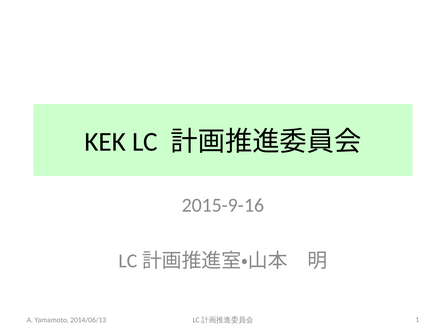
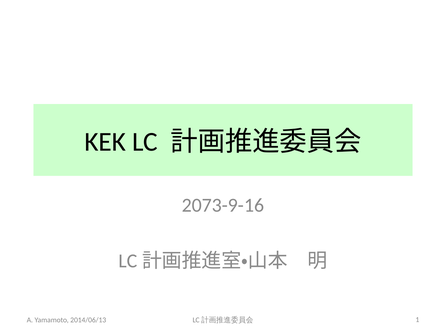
2015-9-16: 2015-9-16 -> 2073-9-16
